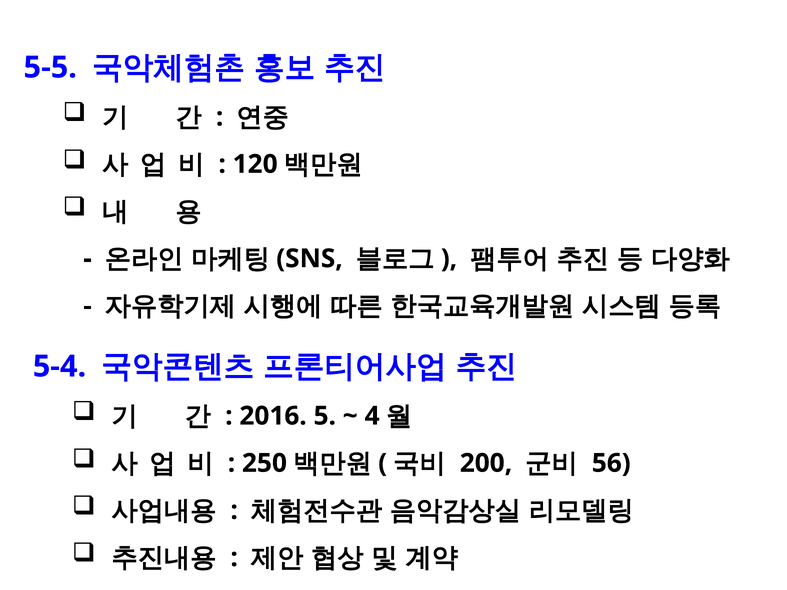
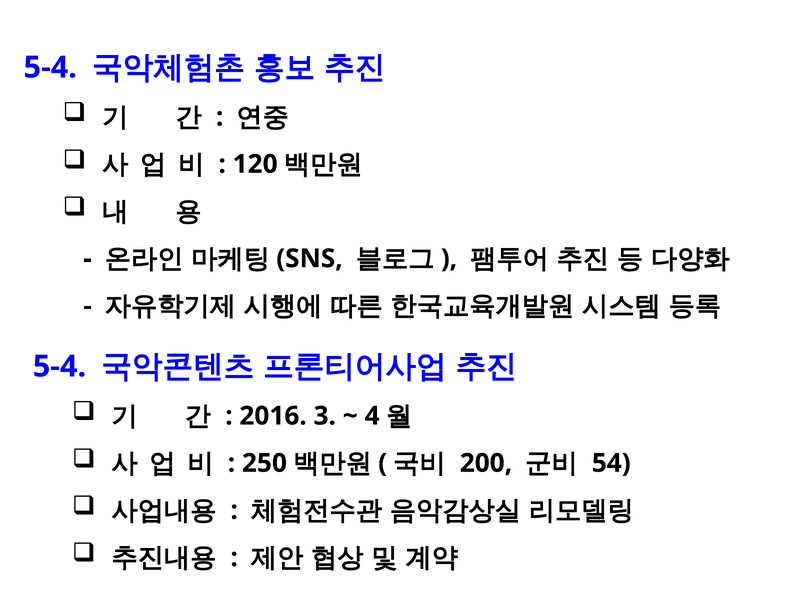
5-5 at (50, 67): 5-5 -> 5-4
5: 5 -> 3
56: 56 -> 54
